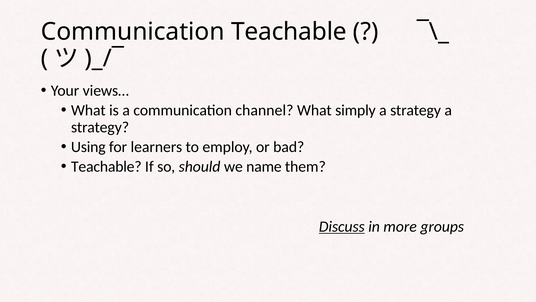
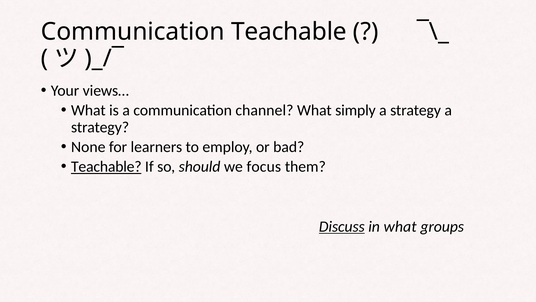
Using: Using -> None
Teachable at (106, 166) underline: none -> present
name: name -> focus
in more: more -> what
